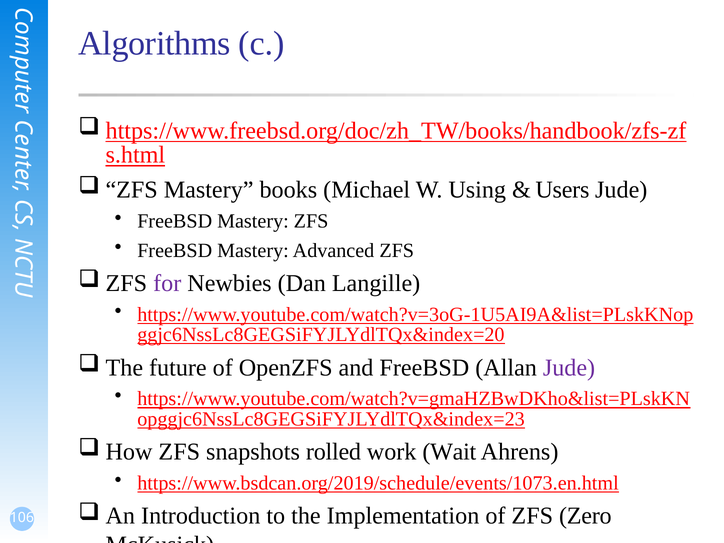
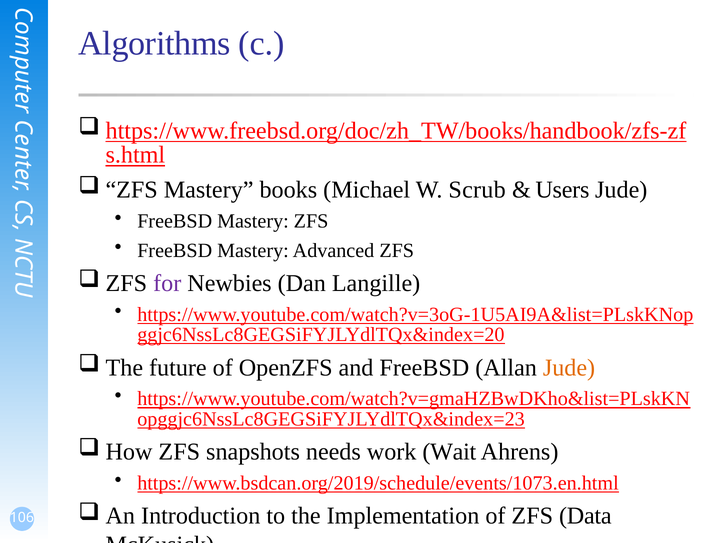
Using: Using -> Scrub
Jude at (569, 368) colour: purple -> orange
rolled: rolled -> needs
Zero: Zero -> Data
